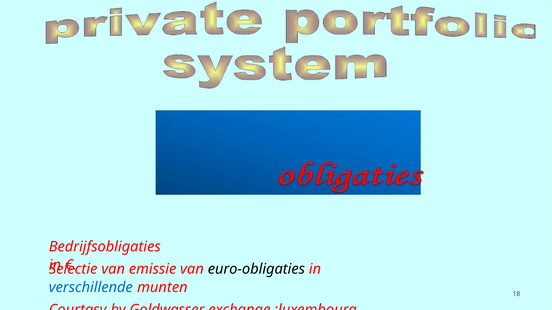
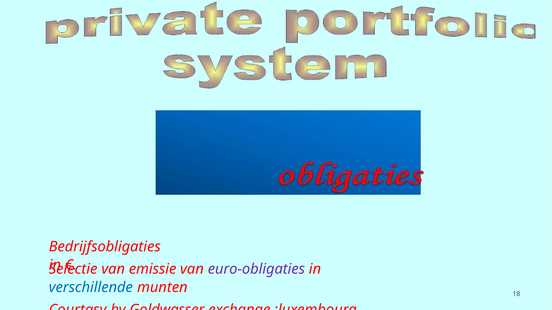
euro-obligaties colour: black -> purple
